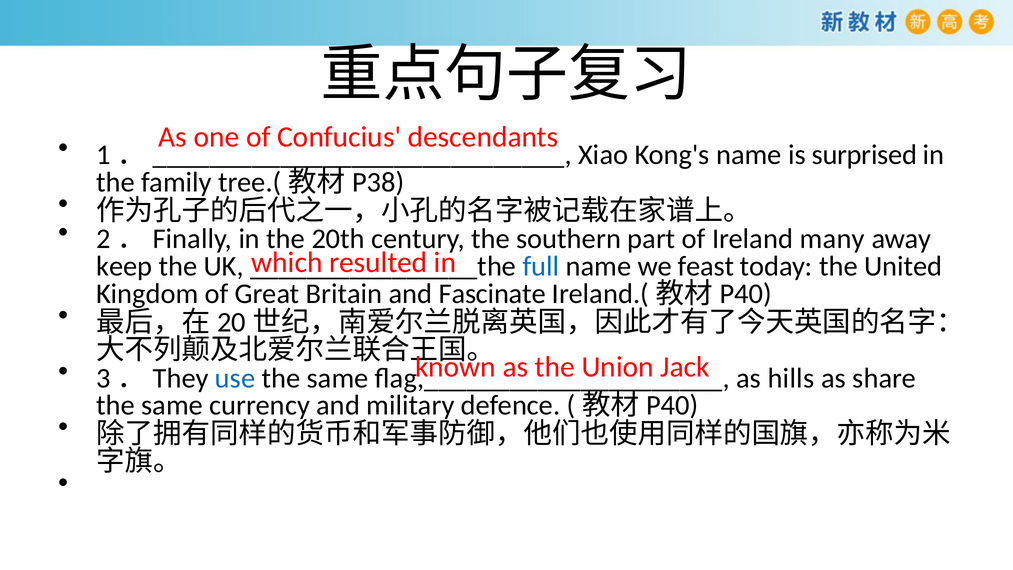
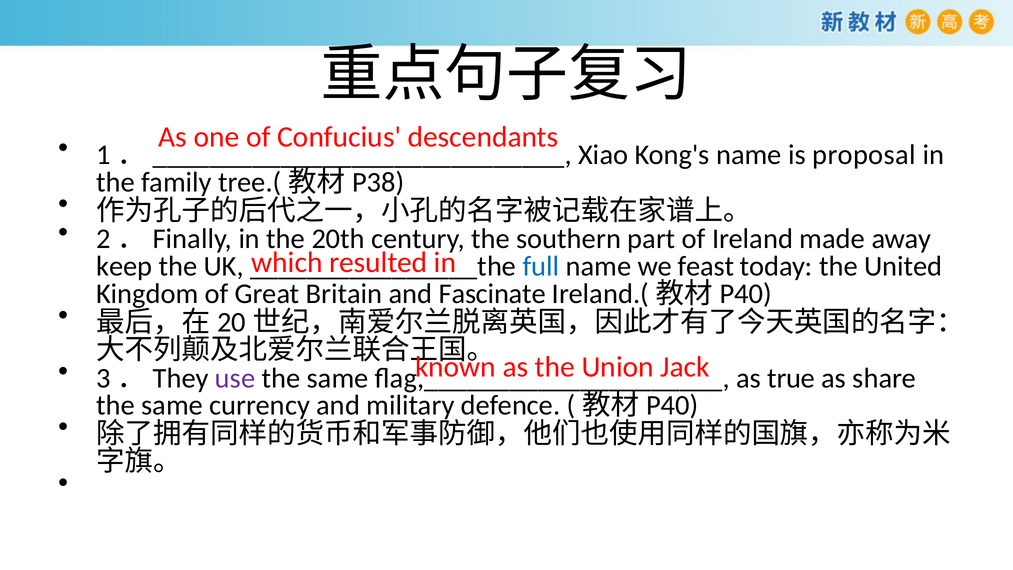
surprised: surprised -> proposal
many: many -> made
use colour: blue -> purple
hills: hills -> true
